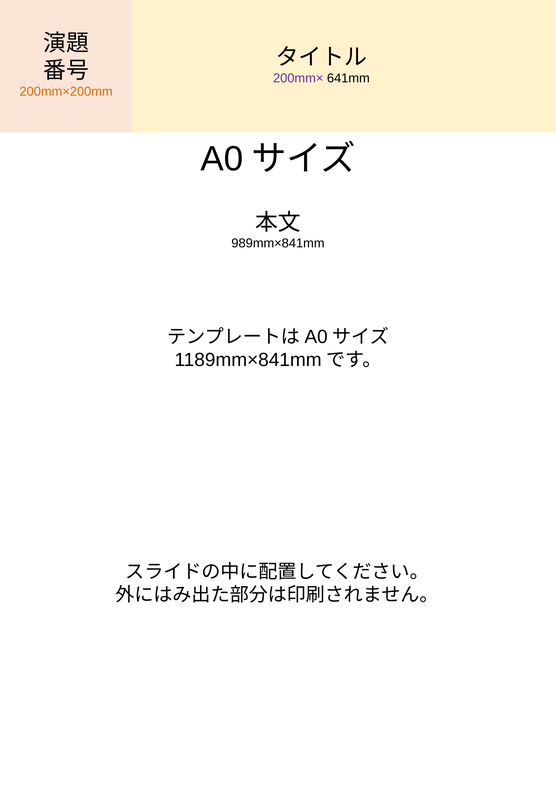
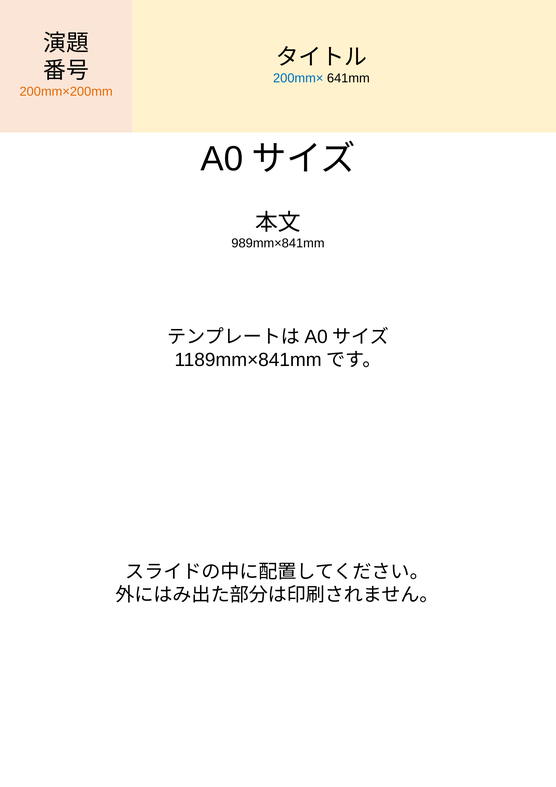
200mm× colour: purple -> blue
